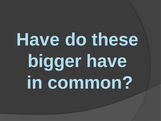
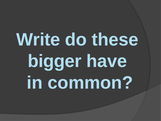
Have at (38, 40): Have -> Write
